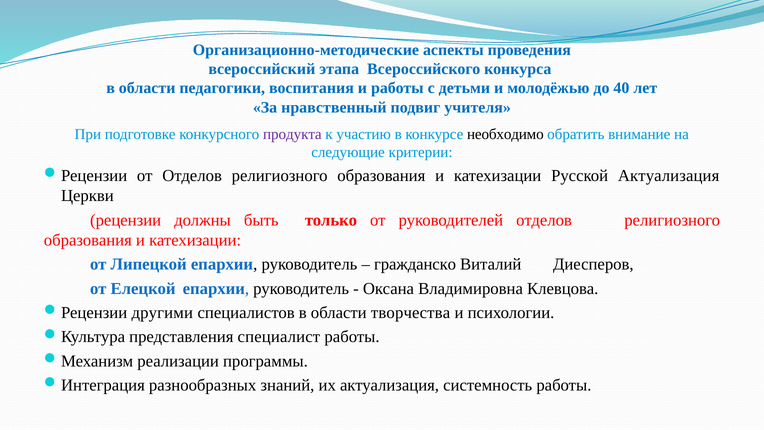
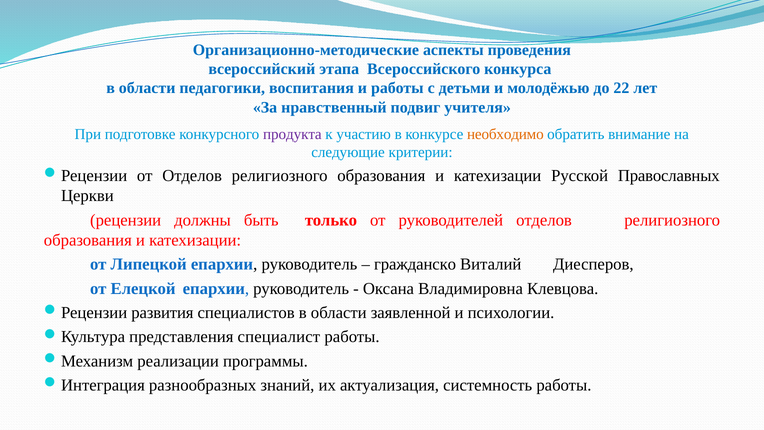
40: 40 -> 22
необходимо colour: black -> orange
Русской Актуализация: Актуализация -> Православных
другими: другими -> развития
творчества: творчества -> заявленной
